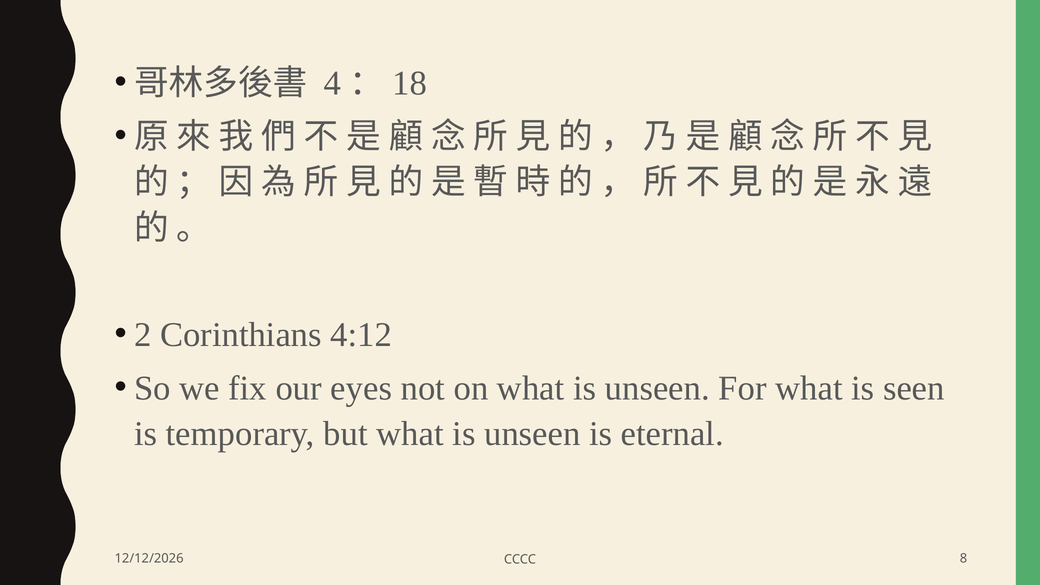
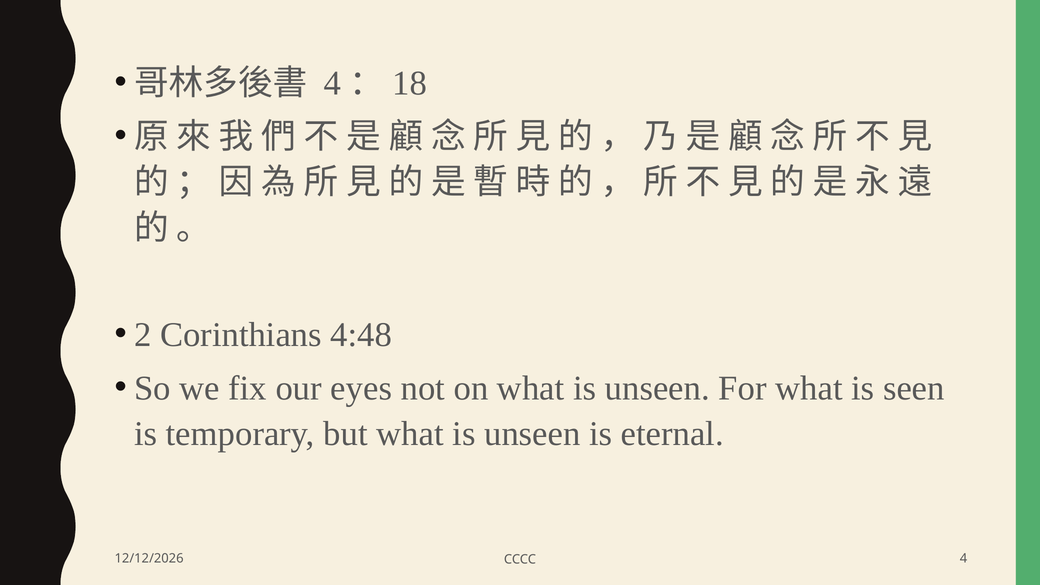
4:12: 4:12 -> 4:48
CCCC 8: 8 -> 4
